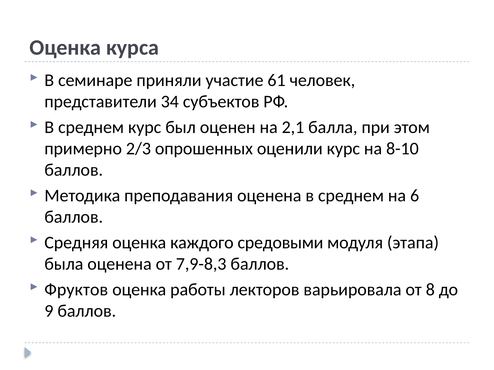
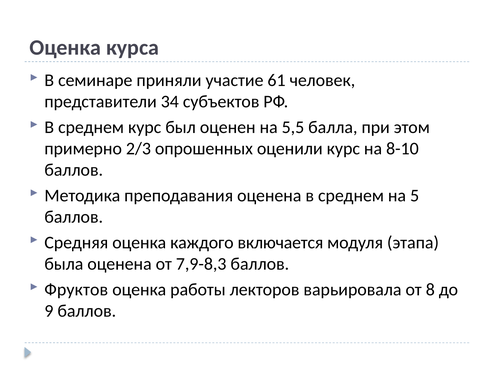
2,1: 2,1 -> 5,5
6: 6 -> 5
средовыми: средовыми -> включается
